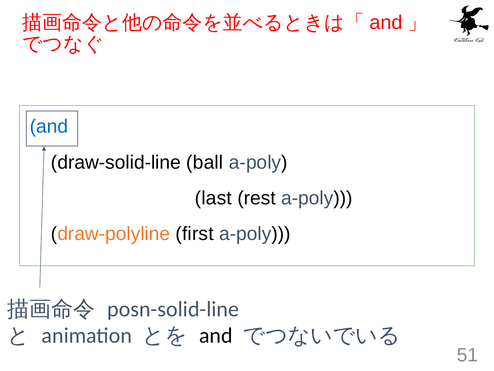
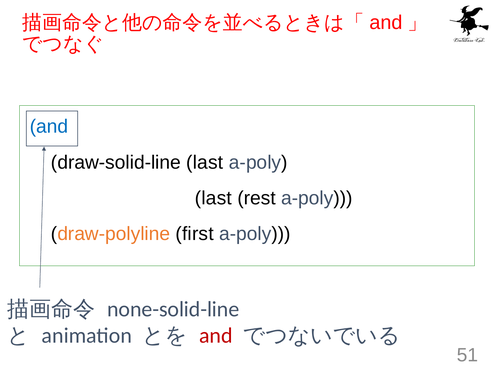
draw-solid-line ball: ball -> last
posn-solid-line: posn-solid-line -> none-solid-line
and at (216, 335) colour: black -> red
